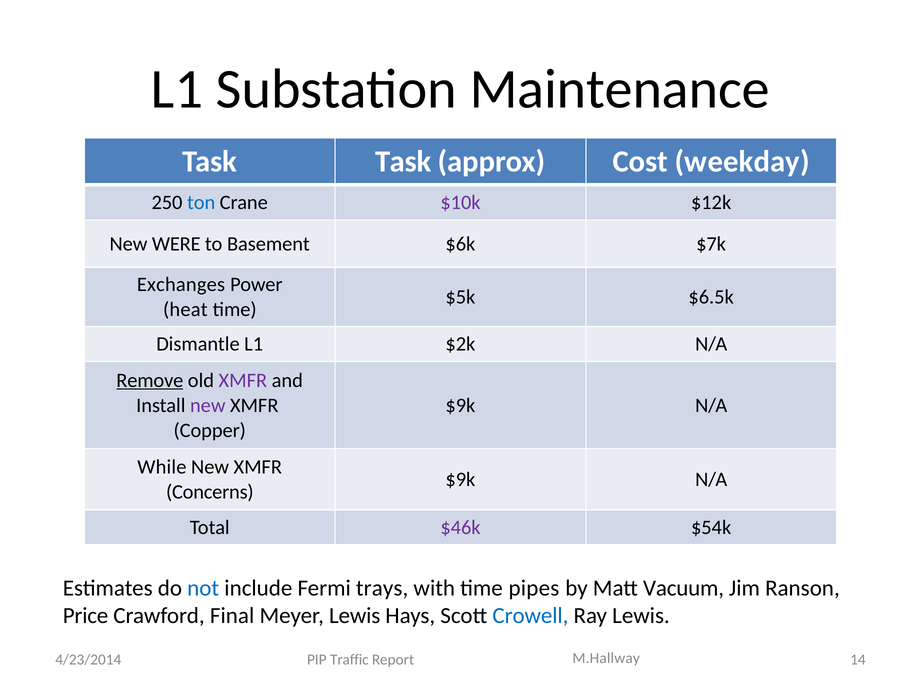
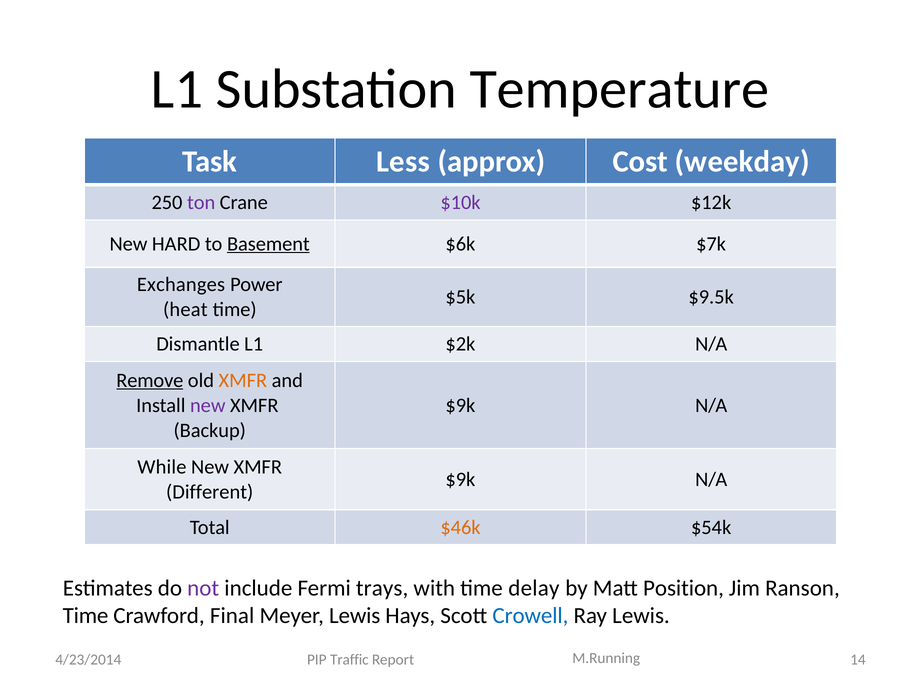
Maintenance: Maintenance -> Temperature
Task Task: Task -> Less
ton colour: blue -> purple
WERE: WERE -> HARD
Basement underline: none -> present
$6.5k: $6.5k -> $9.5k
XMFR at (243, 380) colour: purple -> orange
Copper: Copper -> Backup
Concerns: Concerns -> Different
$46k colour: purple -> orange
not colour: blue -> purple
pipes: pipes -> delay
Vacuum: Vacuum -> Position
Price at (86, 615): Price -> Time
M.Hallway: M.Hallway -> M.Running
